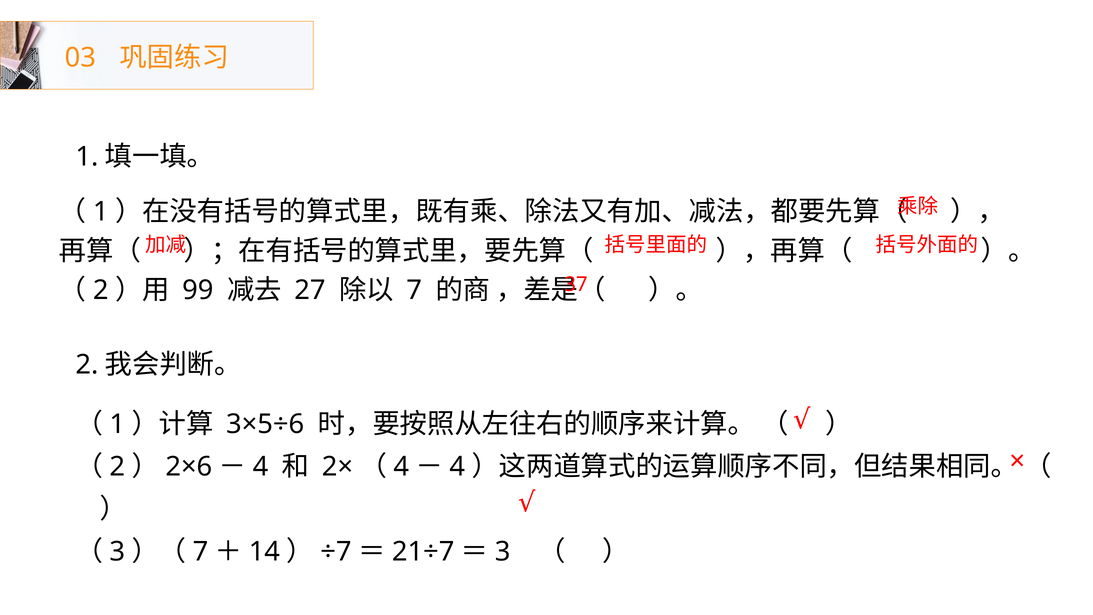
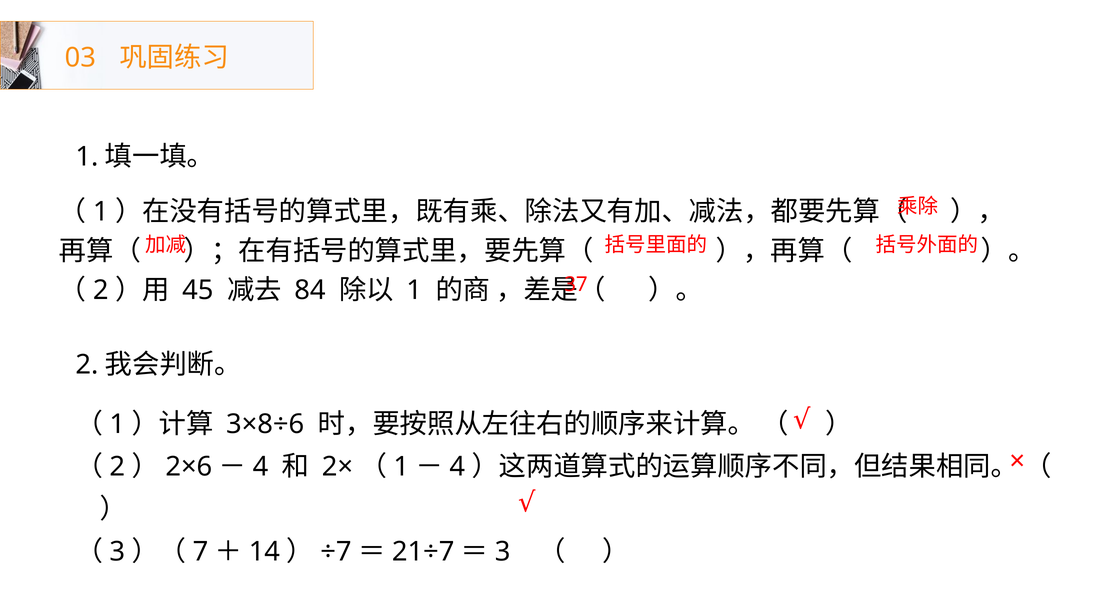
99: 99 -> 45
27: 27 -> 84
7 at (414, 290): 7 -> 1
3×5÷6: 3×5÷6 -> 3×8÷6
4 at (401, 466): 4 -> 1
